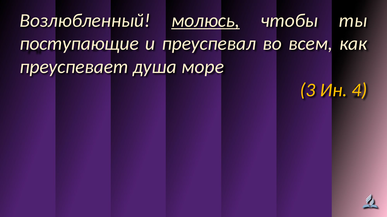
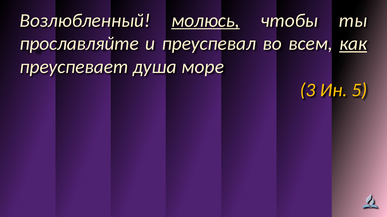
поступающие: поступающие -> прославляйте
как underline: none -> present
4: 4 -> 5
